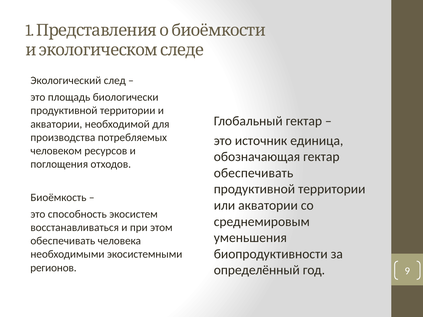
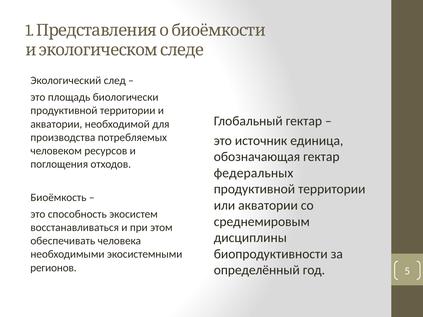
обеспечивать at (254, 173): обеспечивать -> федеральных
уменьшения: уменьшения -> дисциплины
9: 9 -> 5
